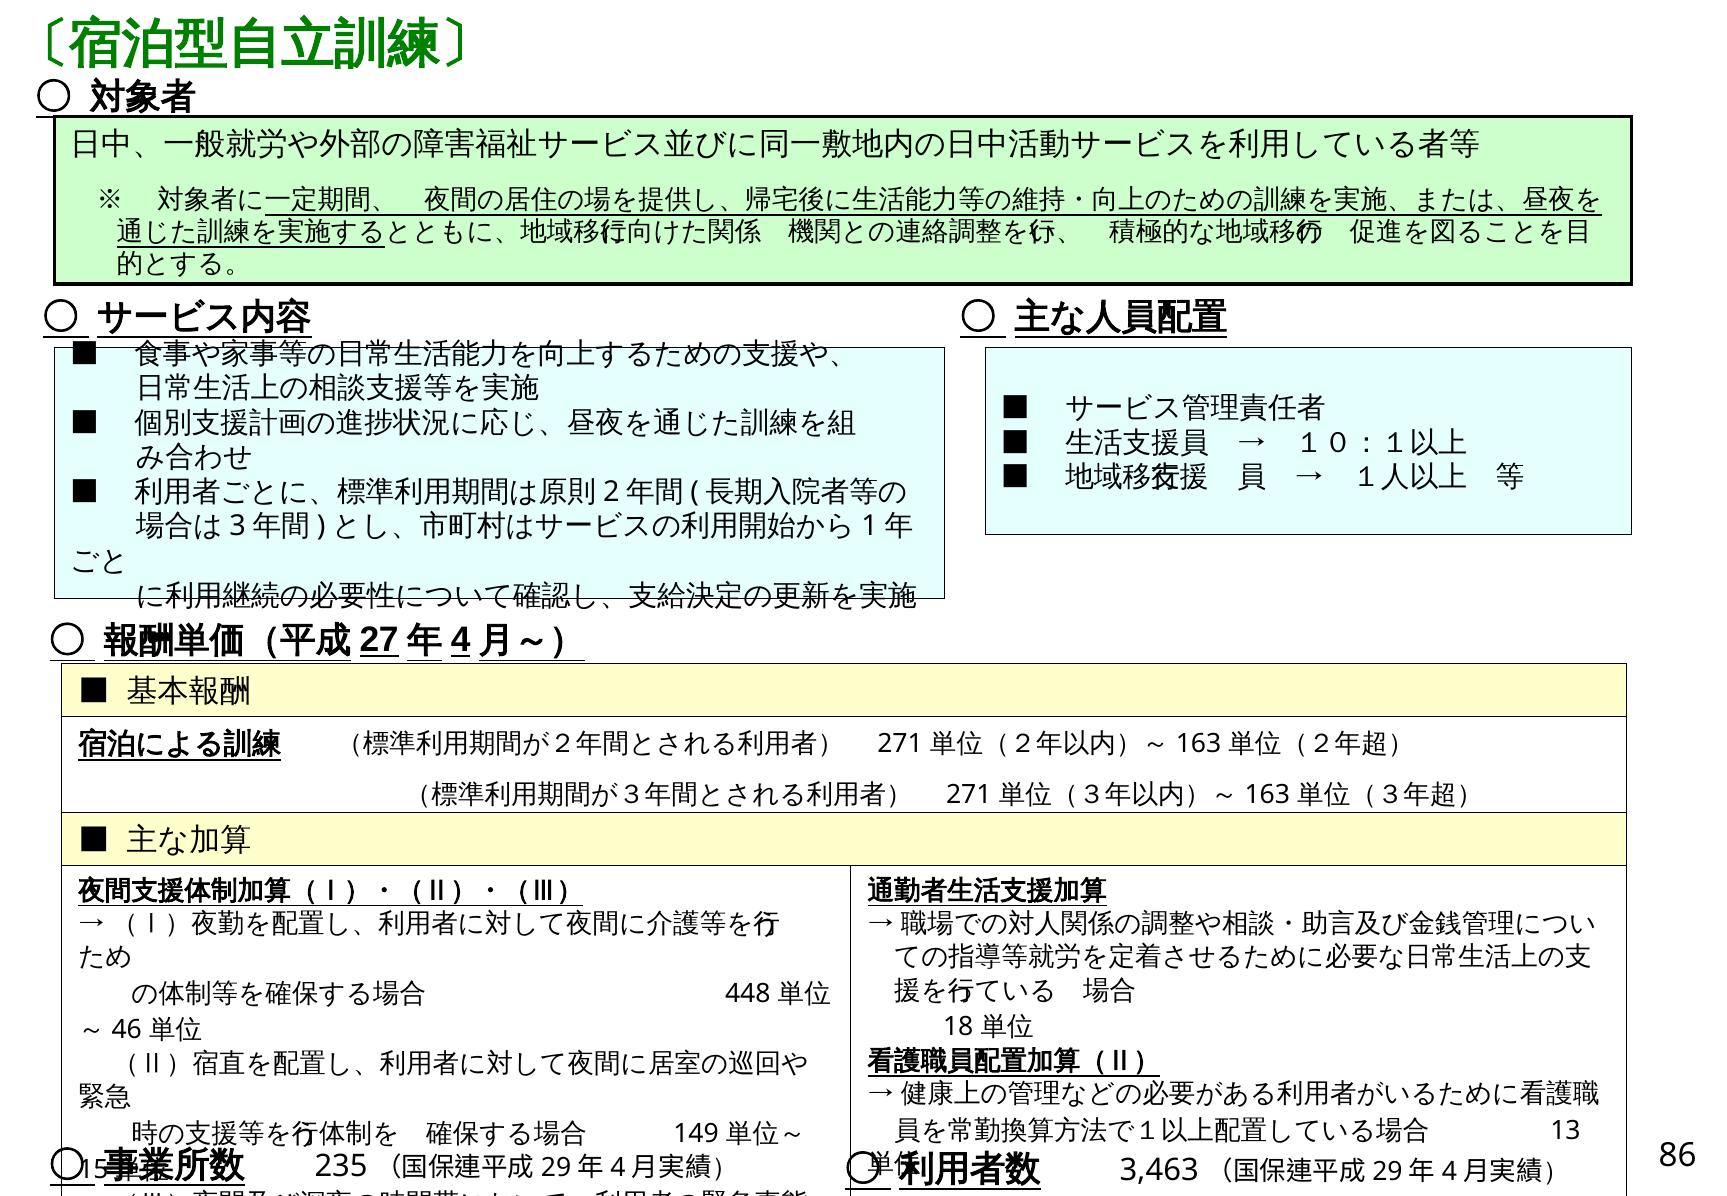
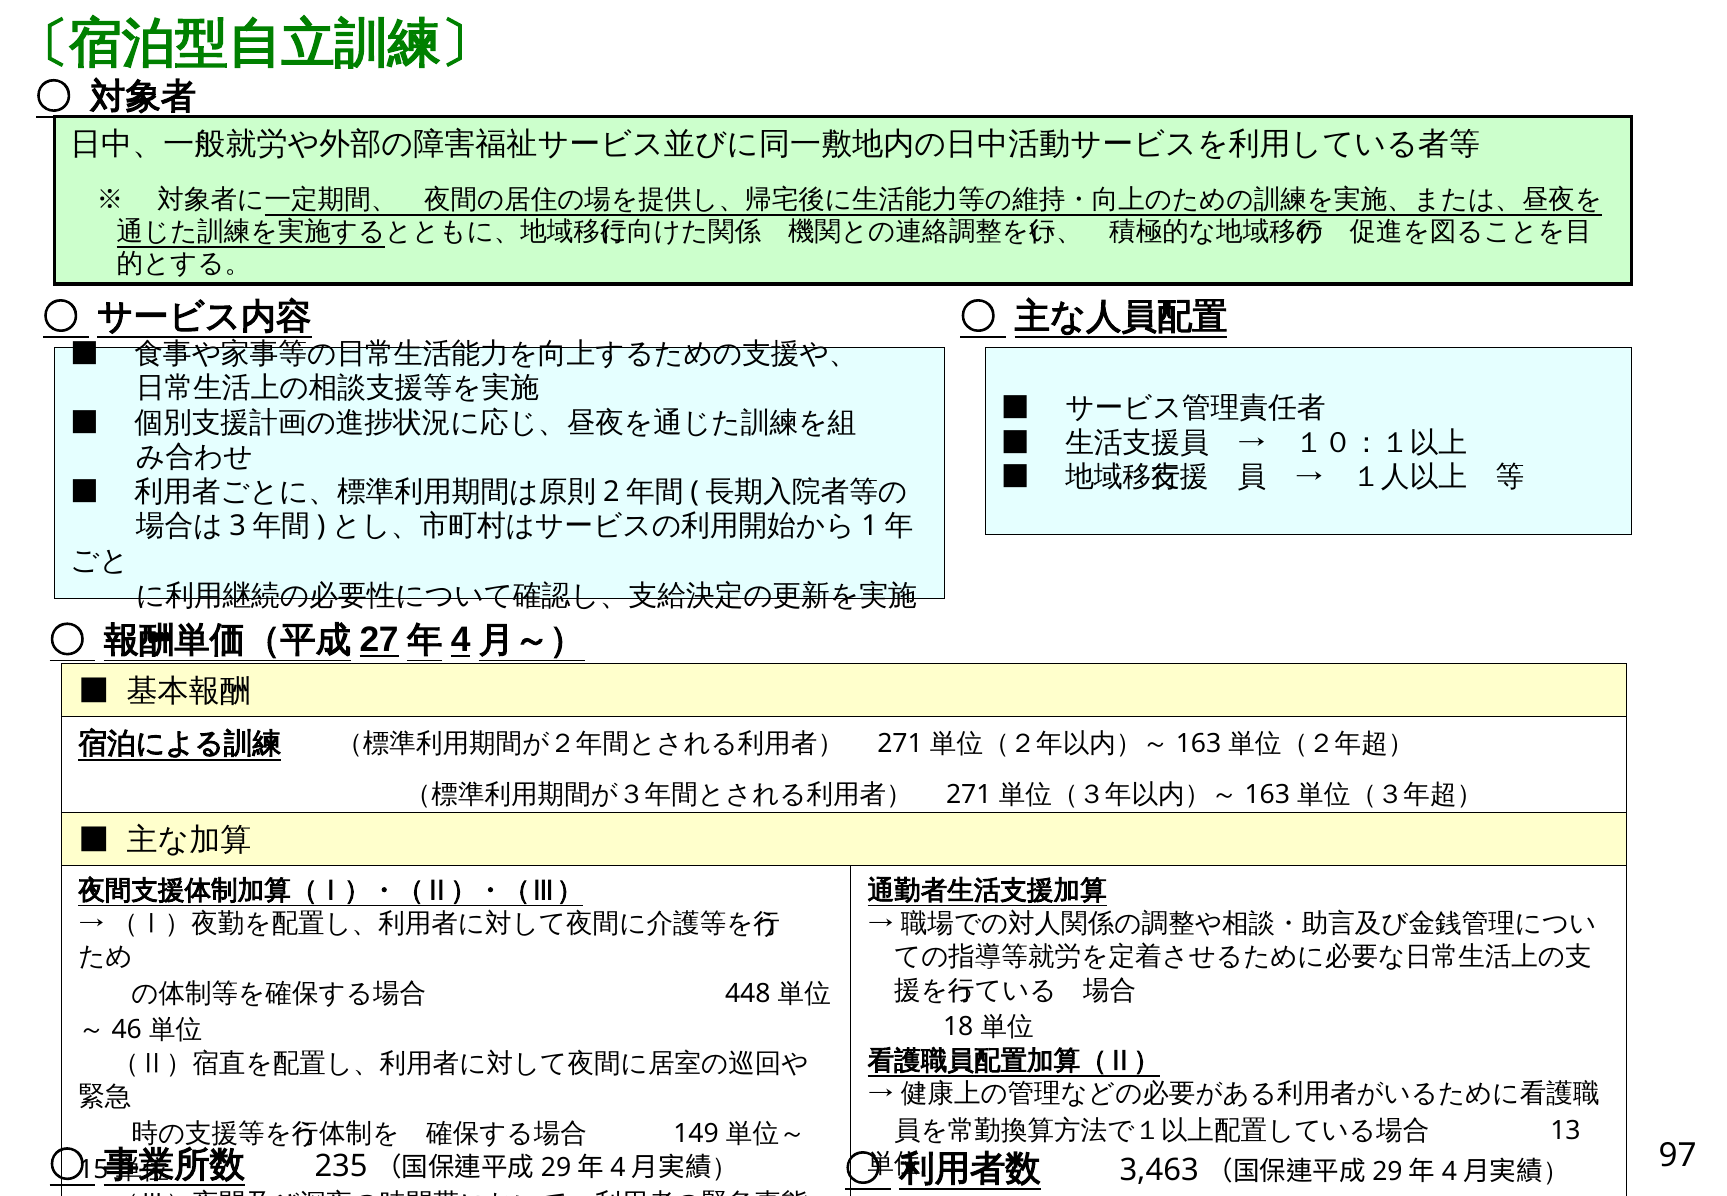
86: 86 -> 97
